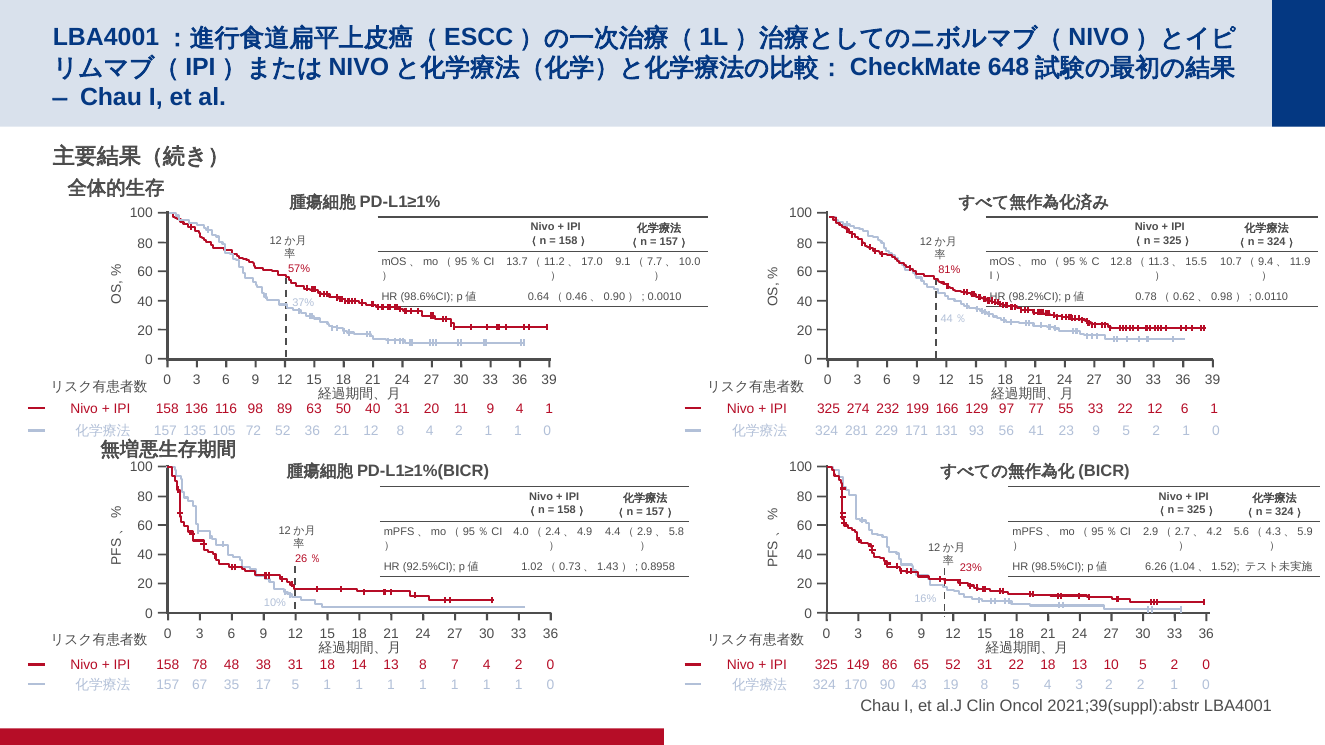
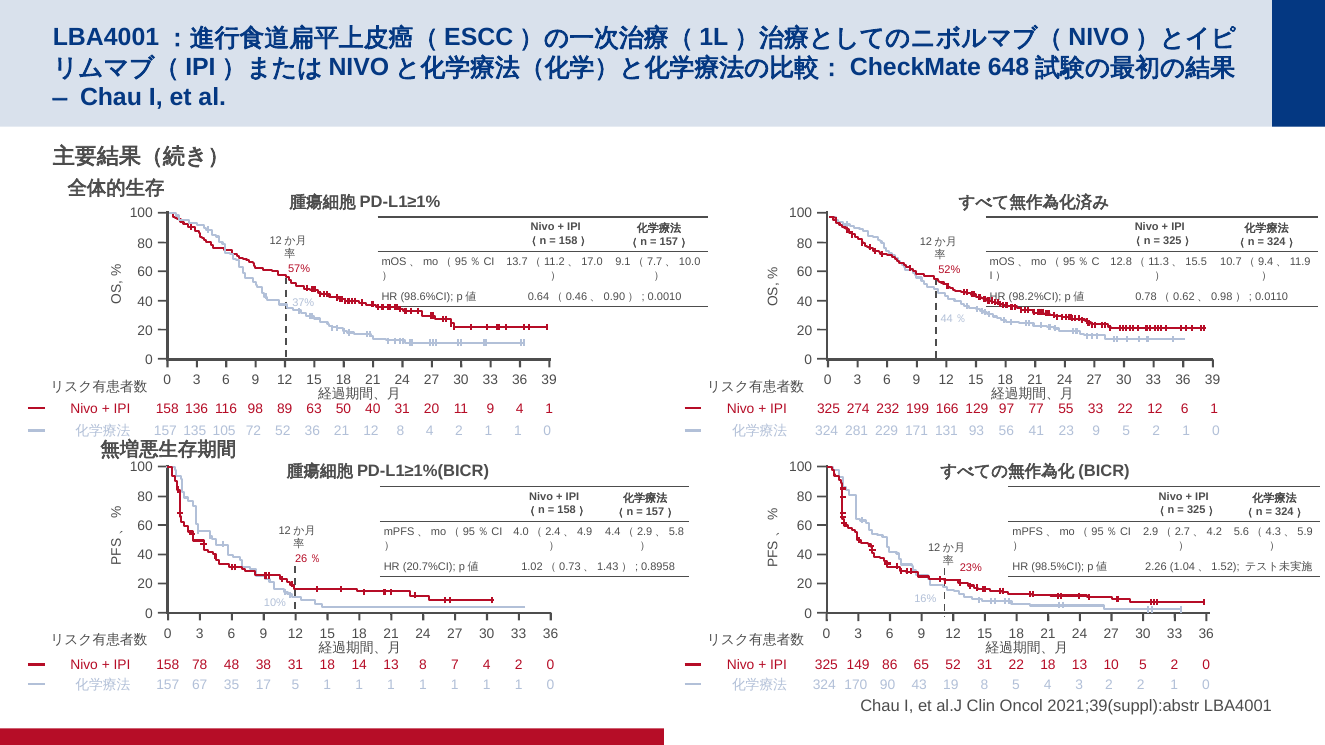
81%: 81% -> 52%
92.5%CI: 92.5%CI -> 20.7%CI
6.26: 6.26 -> 2.26
